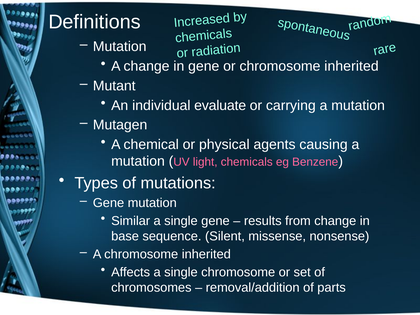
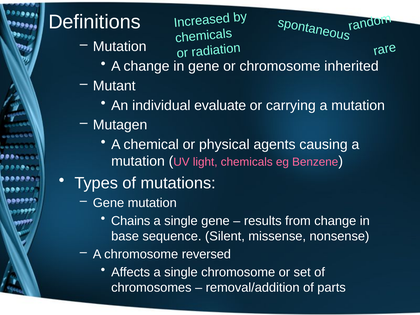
Similar: Similar -> Chains
A chromosome inherited: inherited -> reversed
